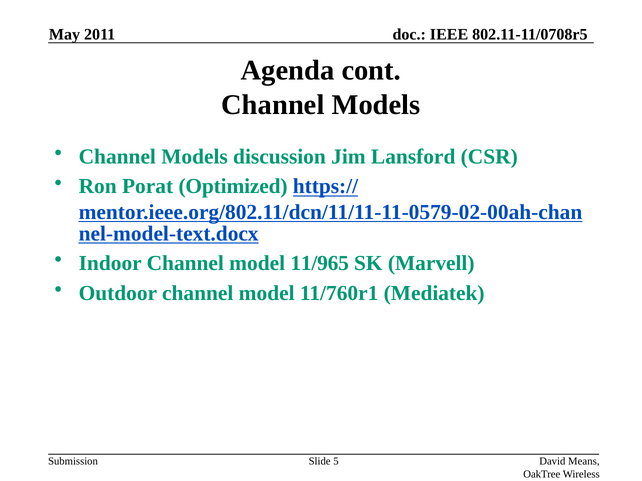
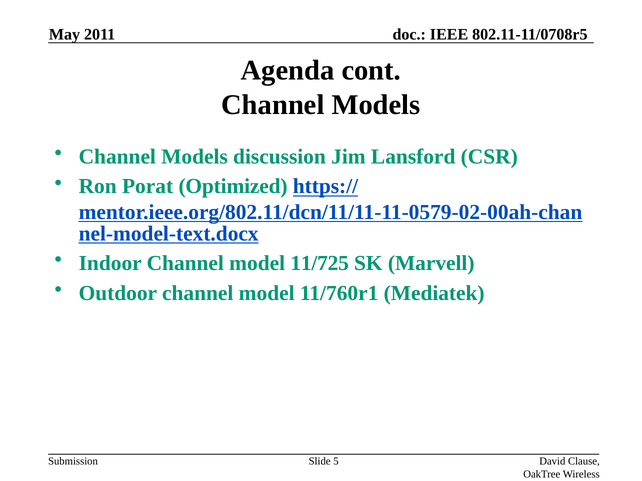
11/965: 11/965 -> 11/725
Means: Means -> Clause
